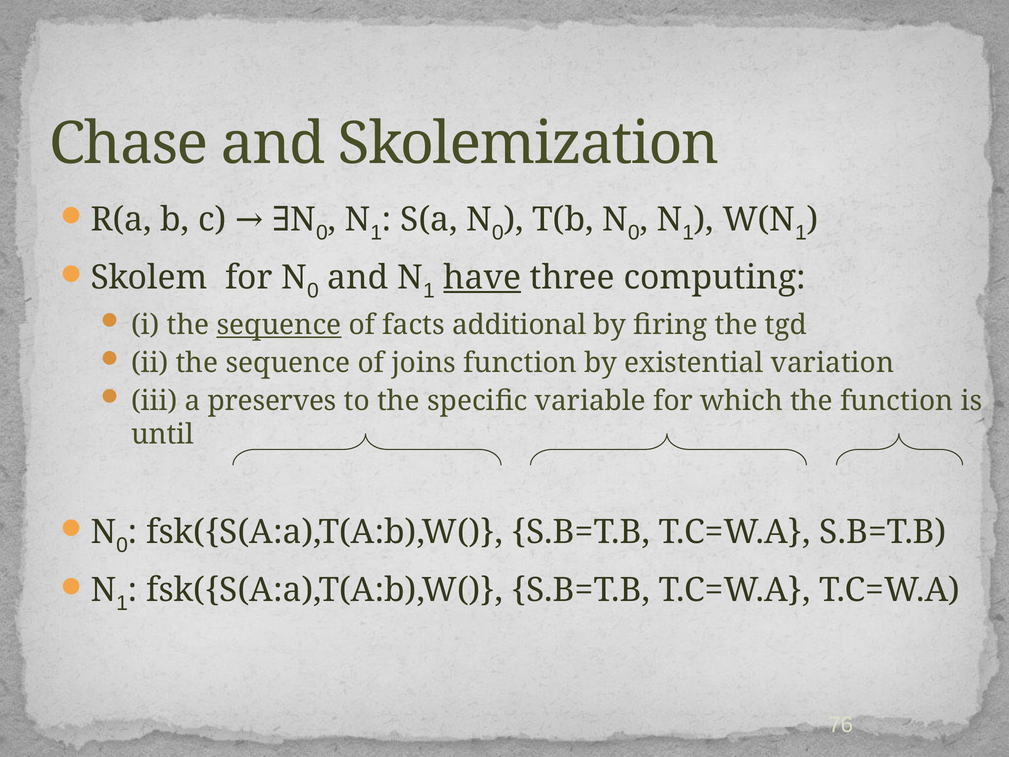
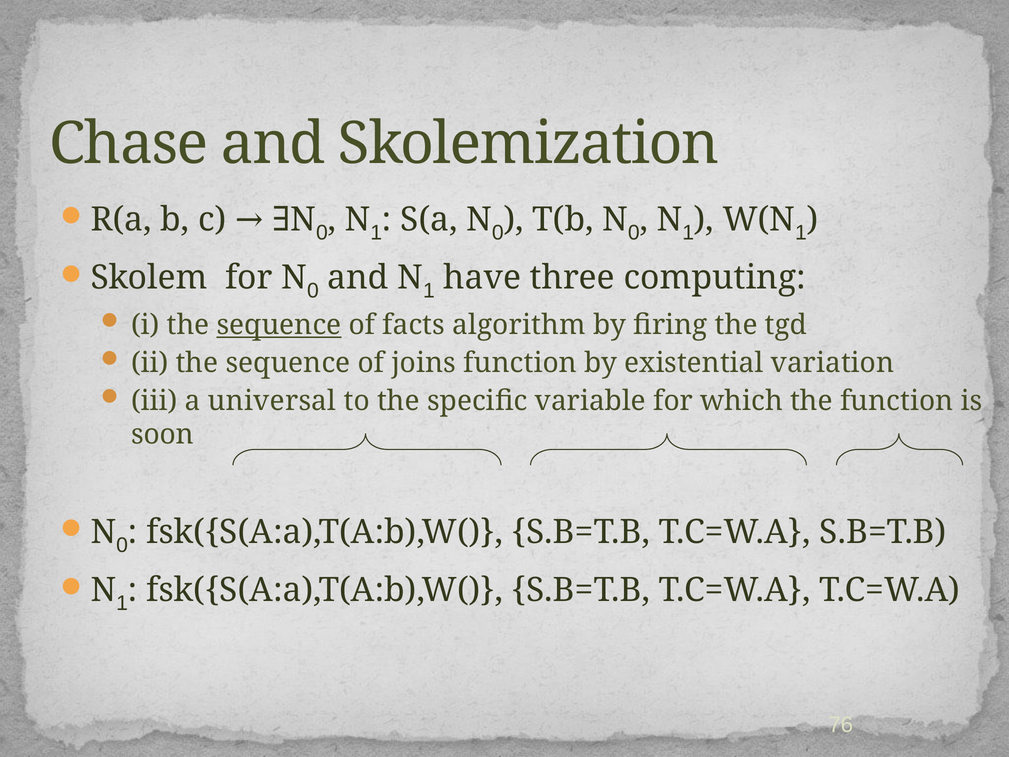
have underline: present -> none
additional: additional -> algorithm
preserves: preserves -> universal
until: until -> soon
